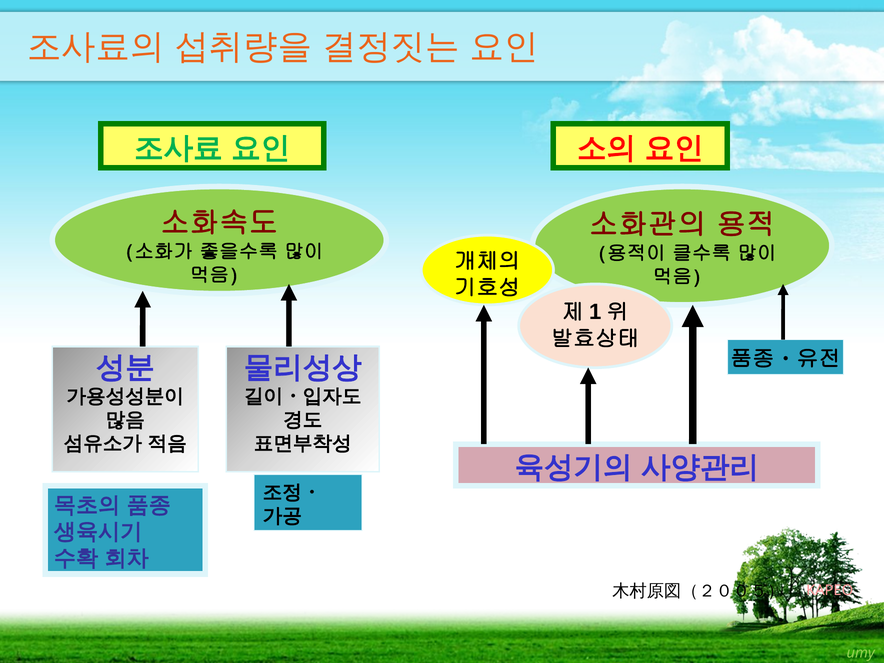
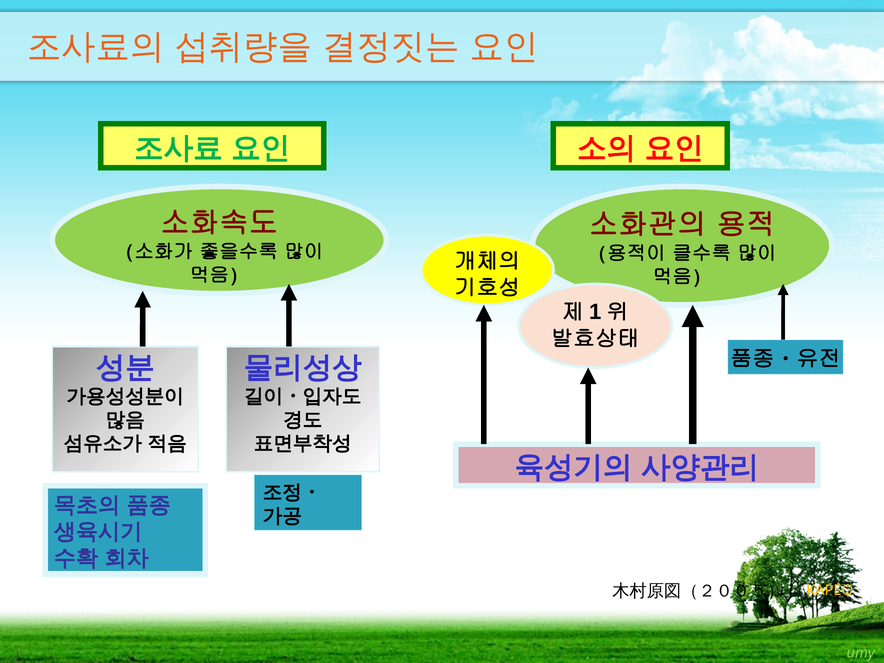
KAPEO colour: pink -> yellow
